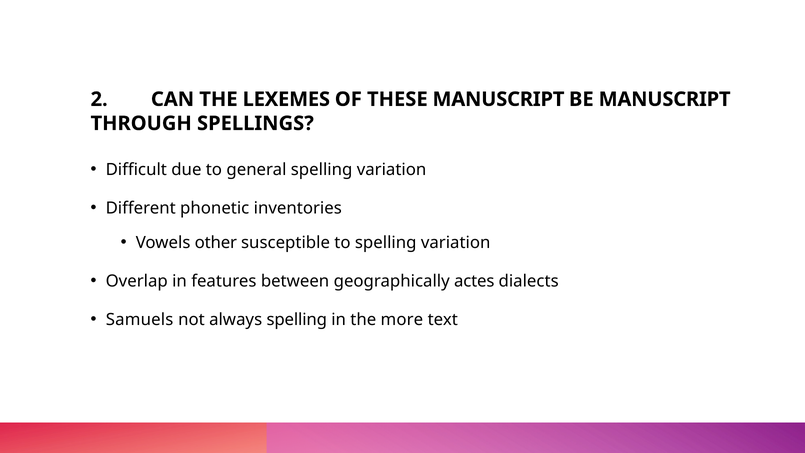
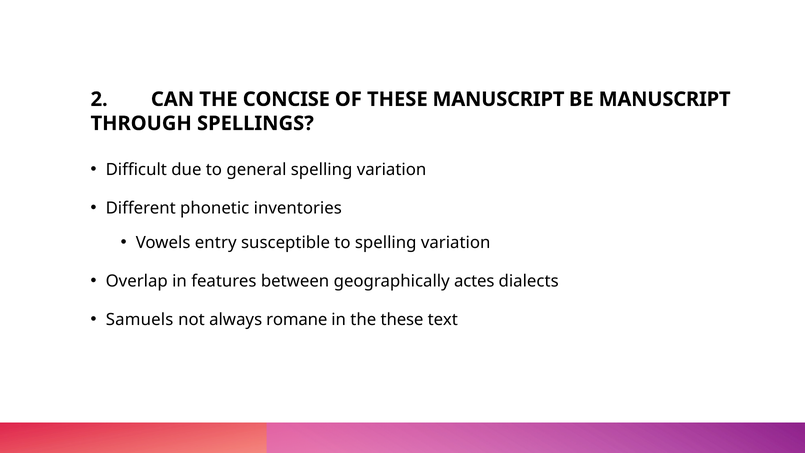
LEXEMES: LEXEMES -> CONCISE
other: other -> entry
always spelling: spelling -> romane
the more: more -> these
